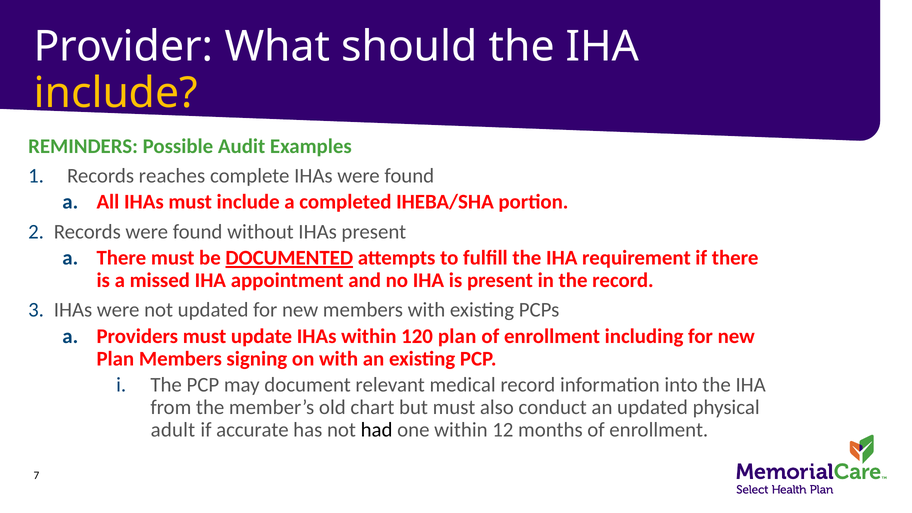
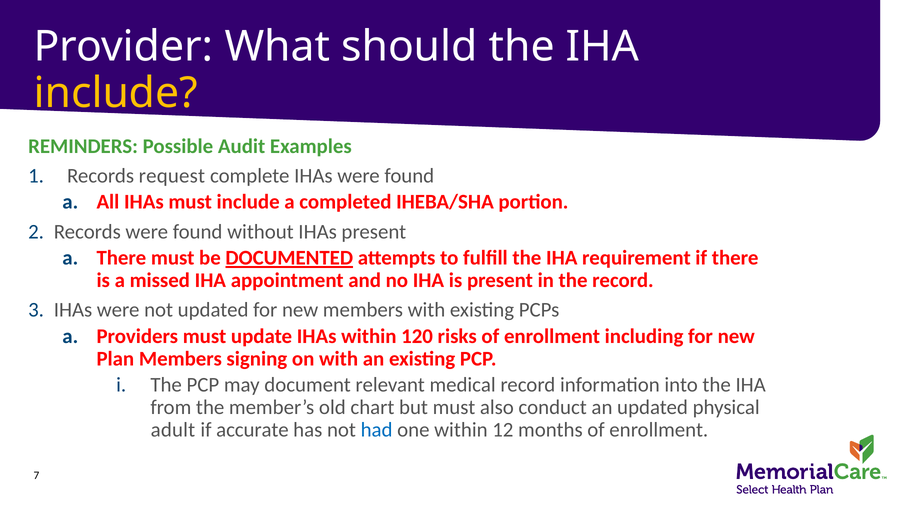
reaches: reaches -> request
120 plan: plan -> risks
had colour: black -> blue
